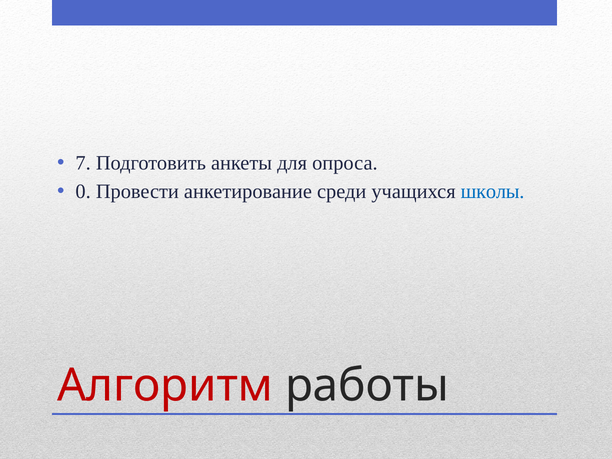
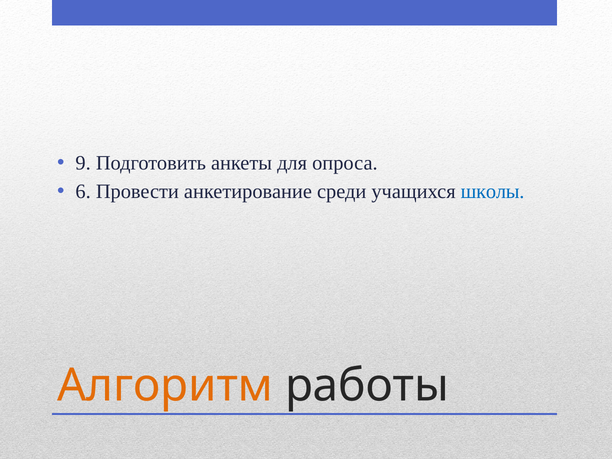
7: 7 -> 9
0: 0 -> 6
Алгоритм colour: red -> orange
